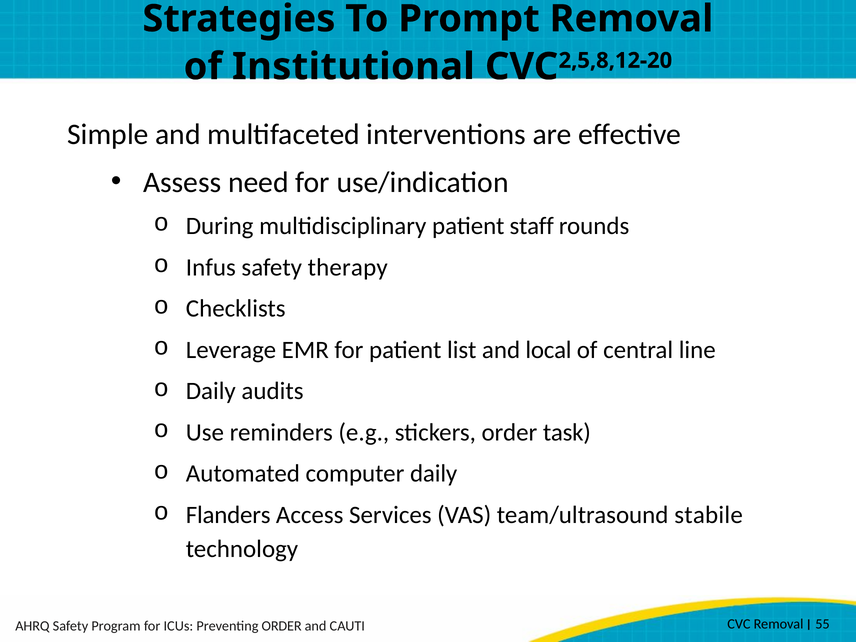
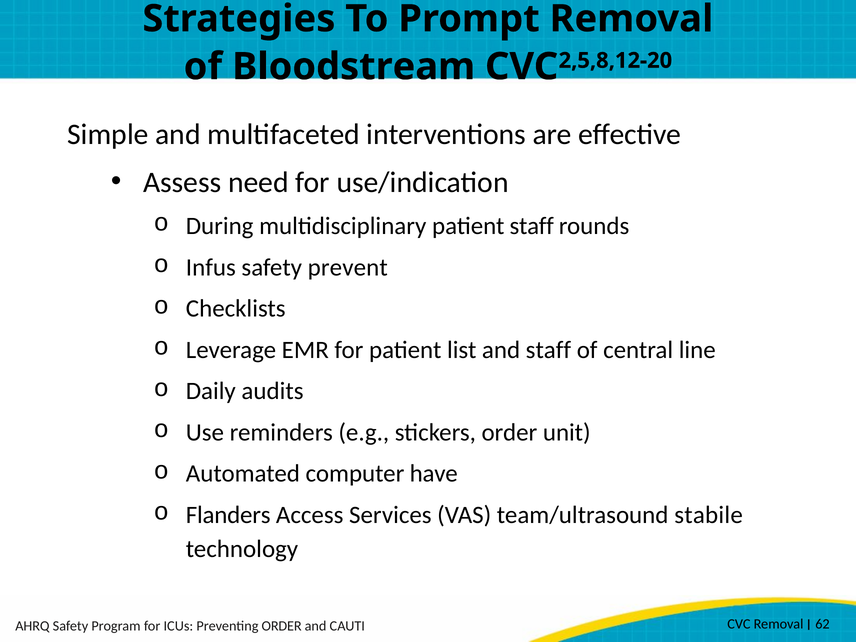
Institutional: Institutional -> Bloodstream
therapy: therapy -> prevent
and local: local -> staff
task: task -> unit
computer daily: daily -> have
55: 55 -> 62
